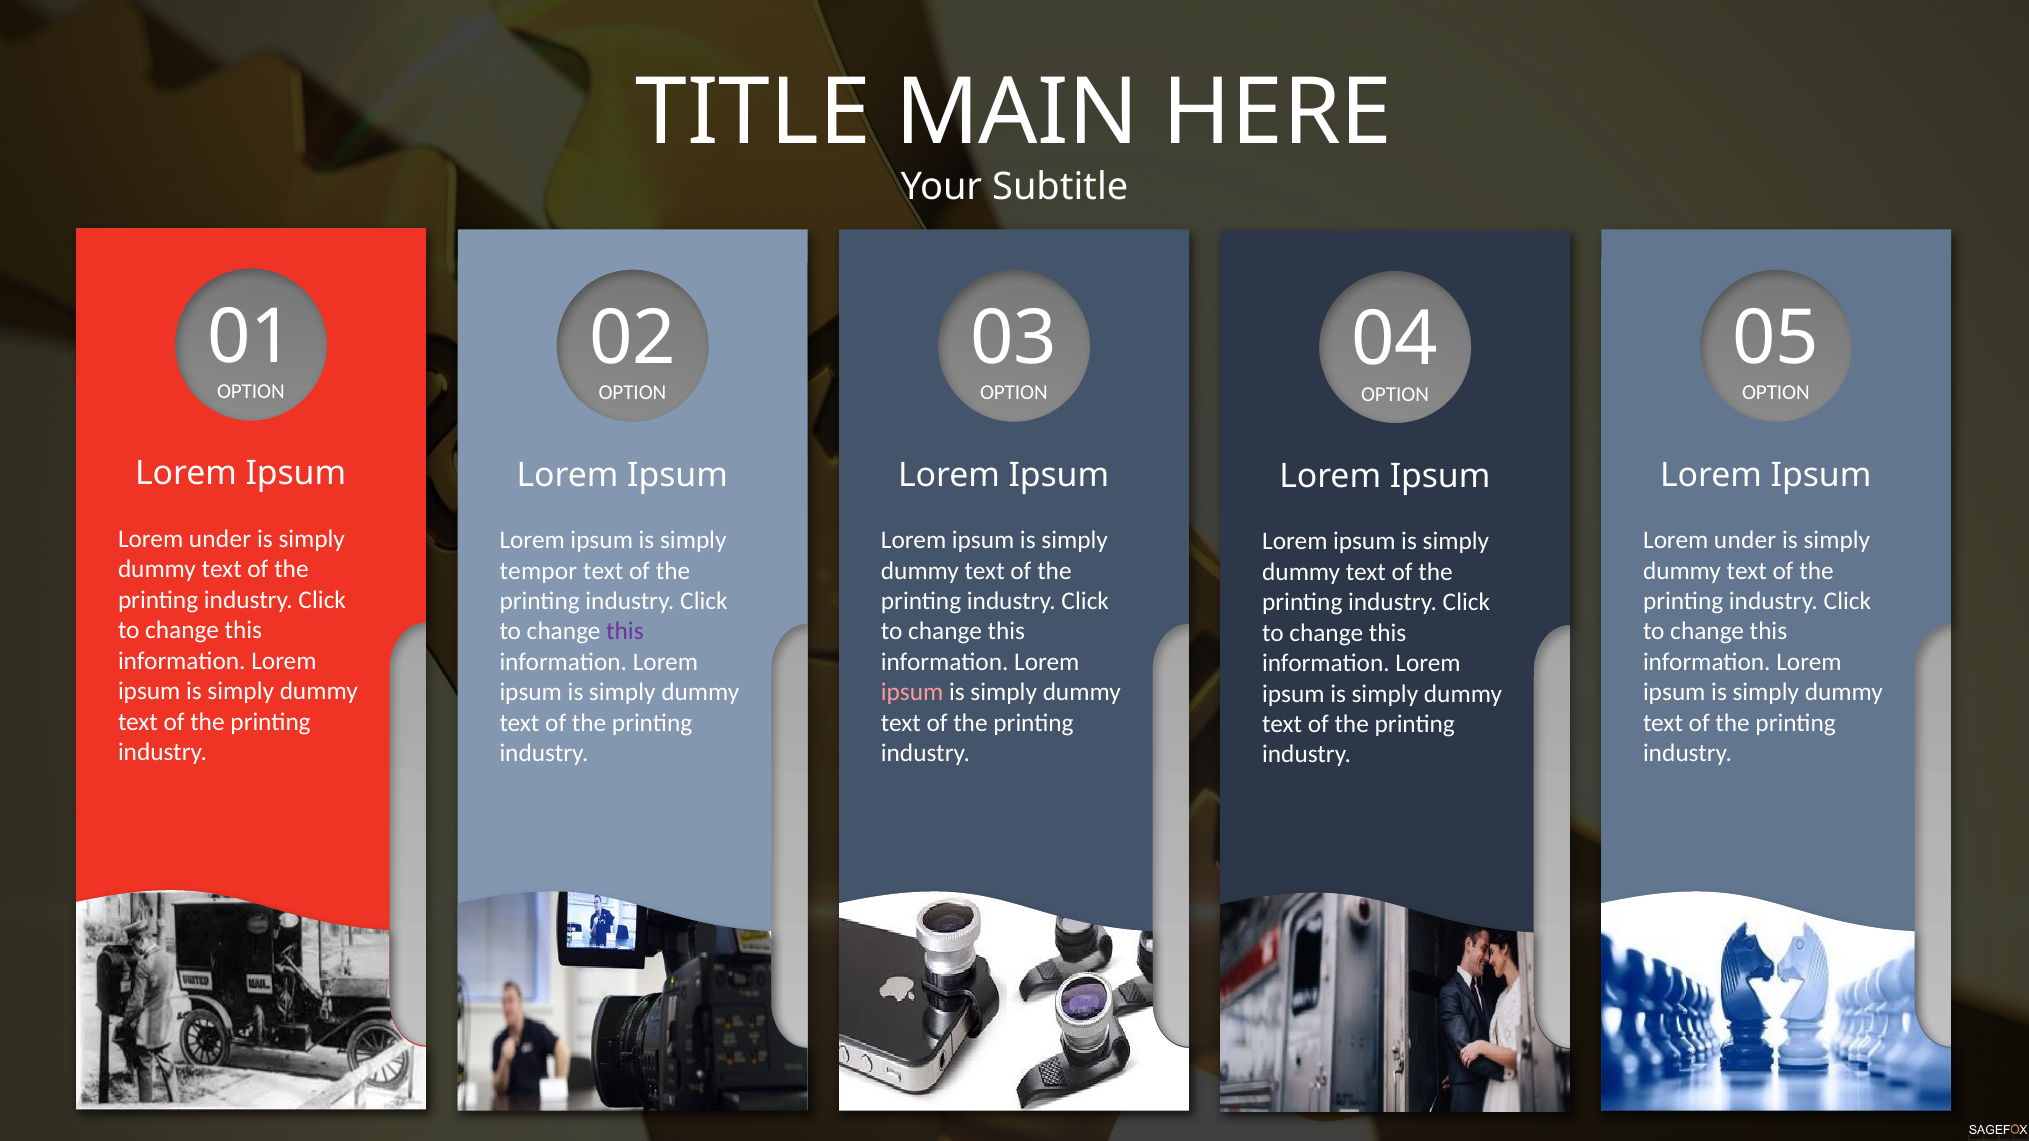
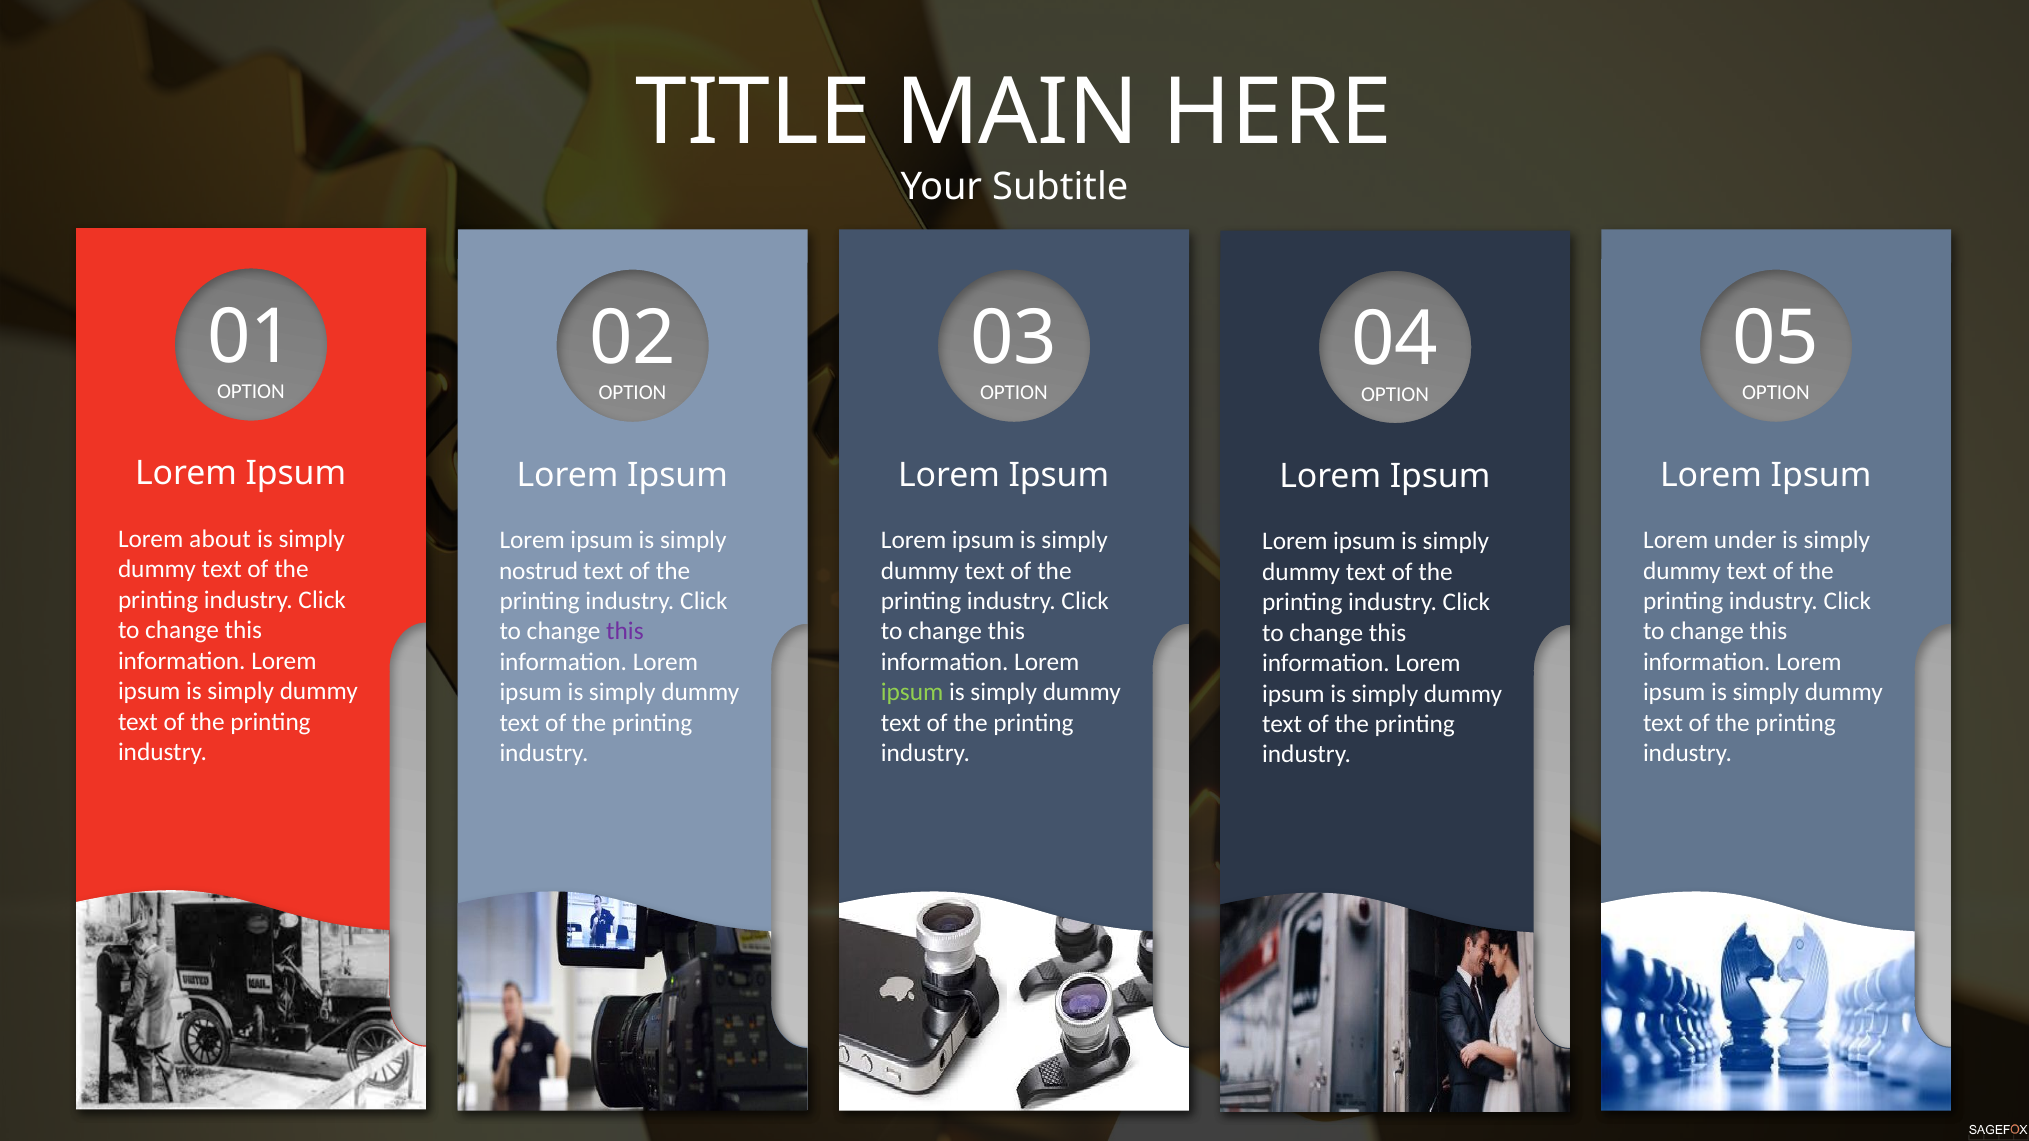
under at (220, 539): under -> about
tempor: tempor -> nostrud
ipsum at (912, 693) colour: pink -> light green
